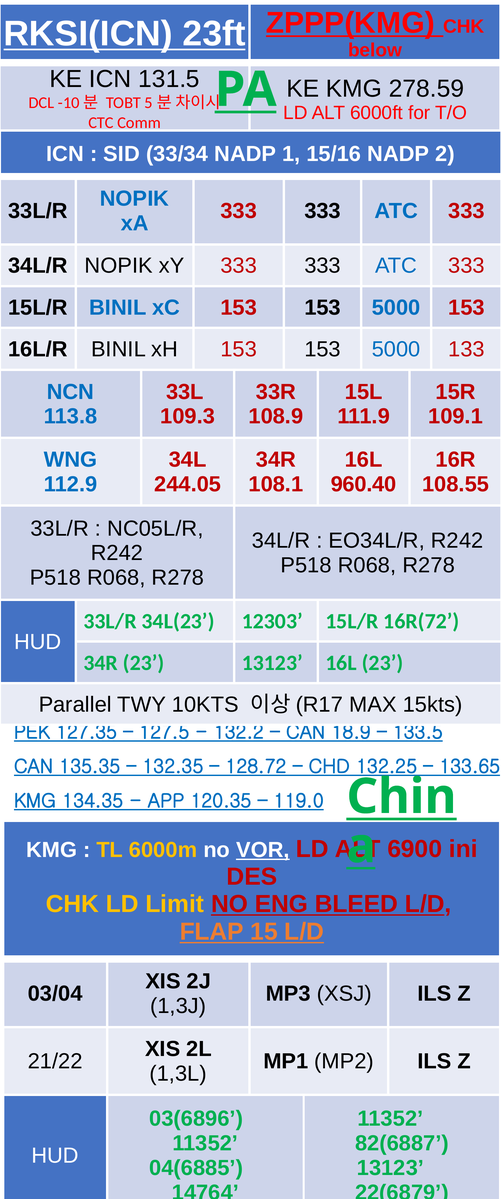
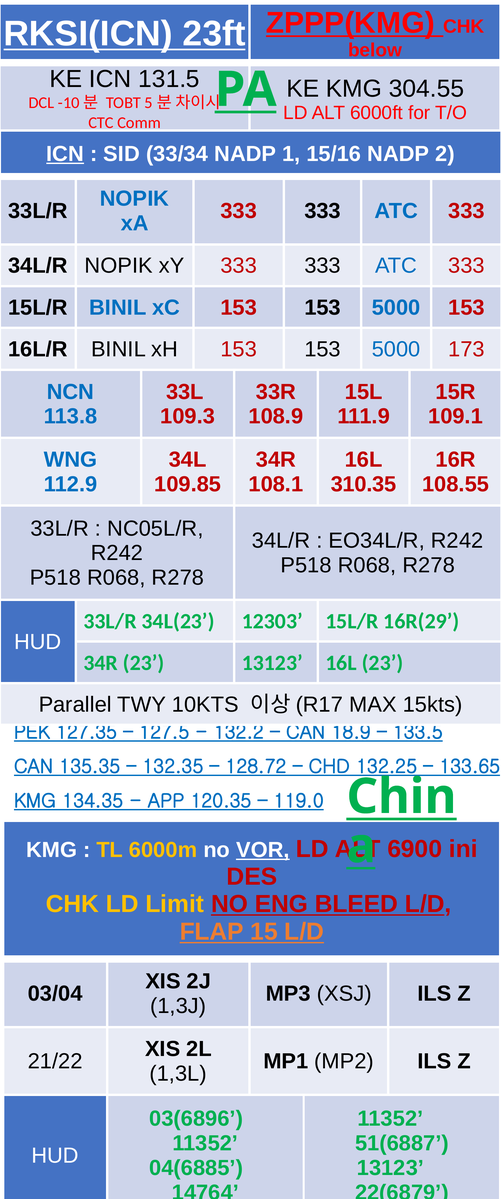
278.59: 278.59 -> 304.55
ICN at (65, 154) underline: none -> present
133: 133 -> 173
244.05: 244.05 -> 109.85
960.40: 960.40 -> 310.35
16R(72: 16R(72 -> 16R(29
82(6887: 82(6887 -> 51(6887
